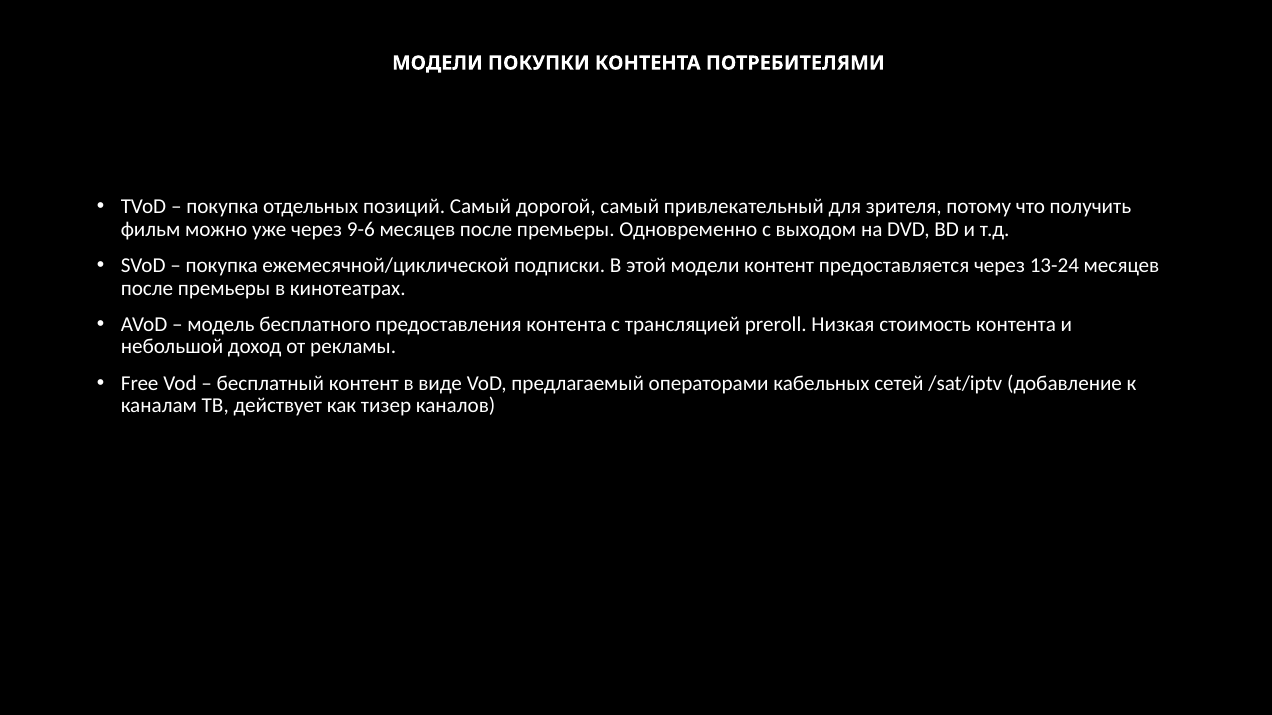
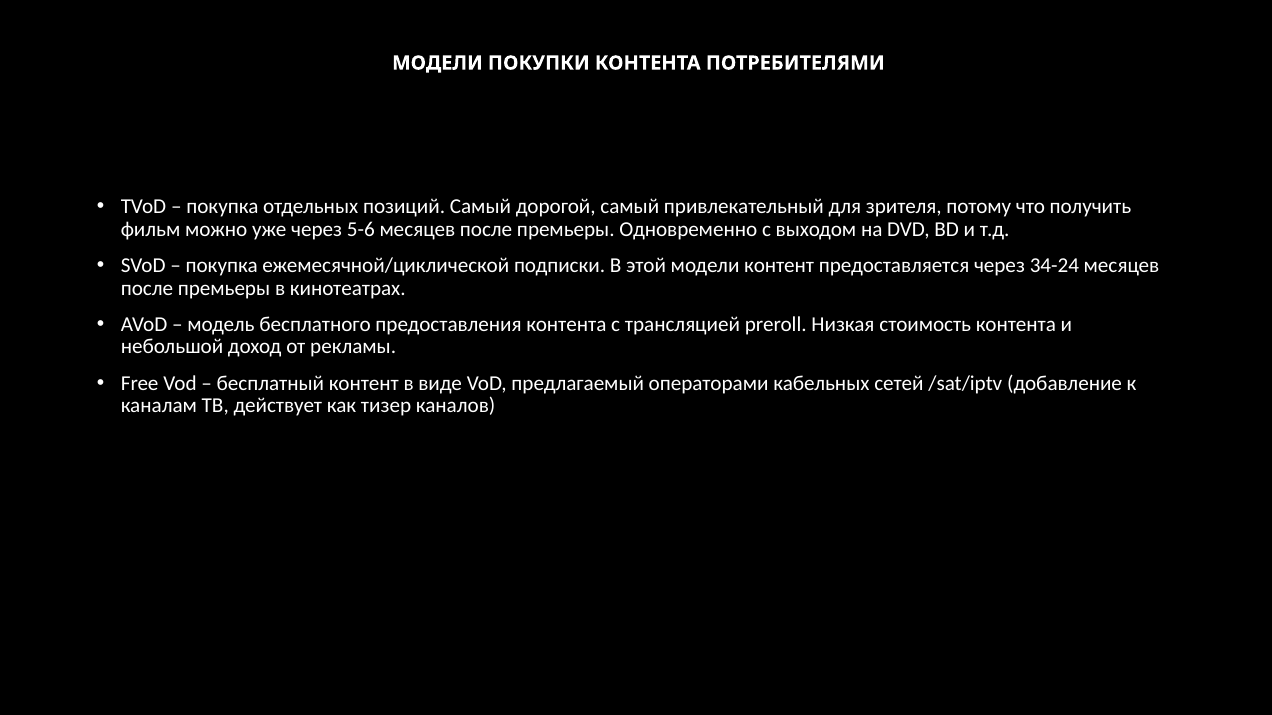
9-6: 9-6 -> 5-6
13-24: 13-24 -> 34-24
